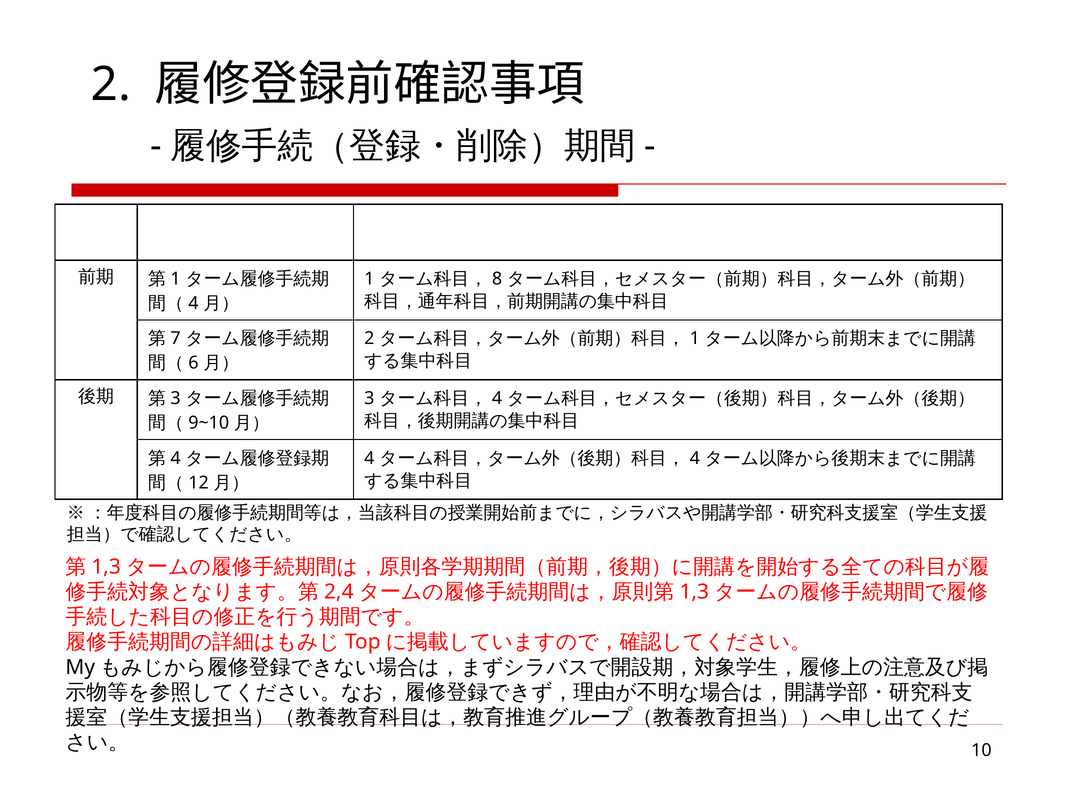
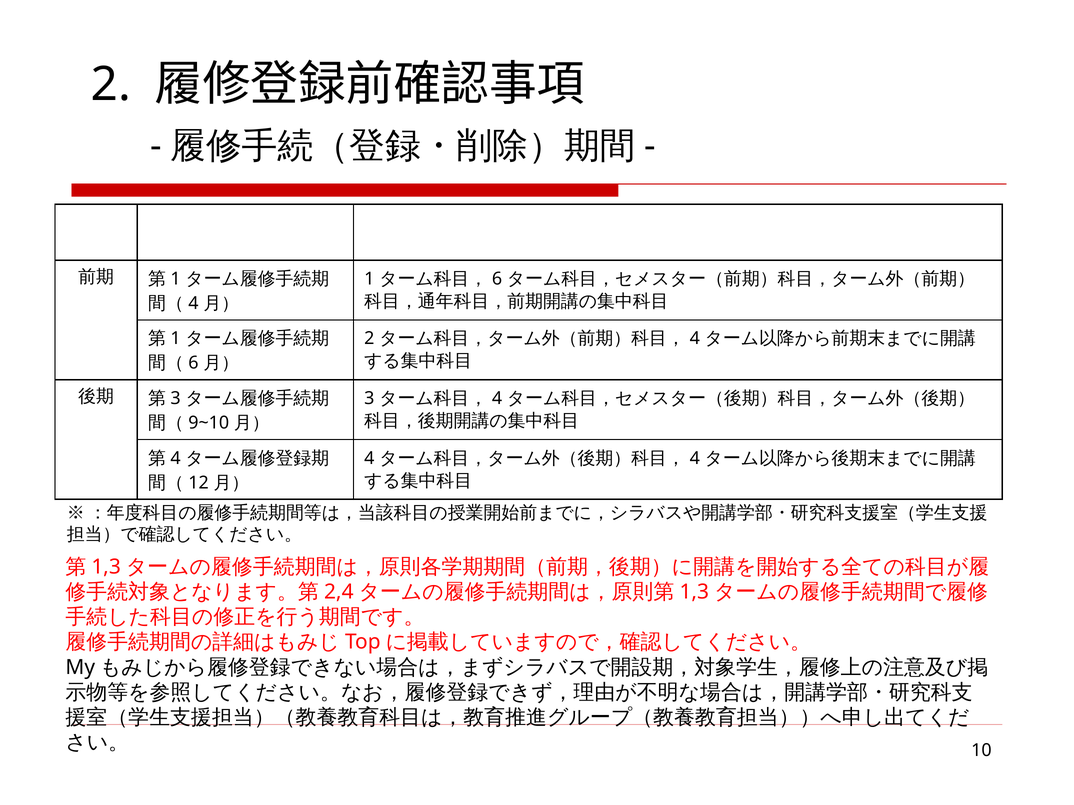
8 at (497, 279): 8 -> 6
7 at (176, 339): 7 -> 1
1 at (695, 339): 1 -> 4
